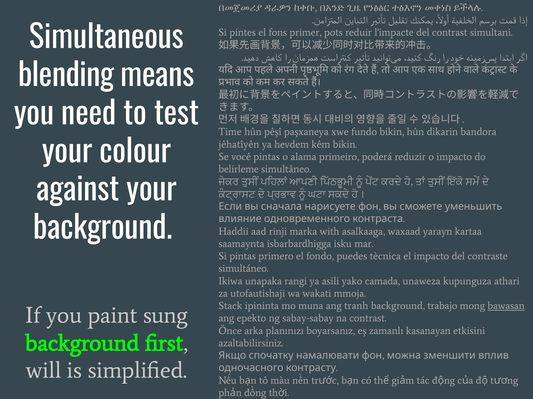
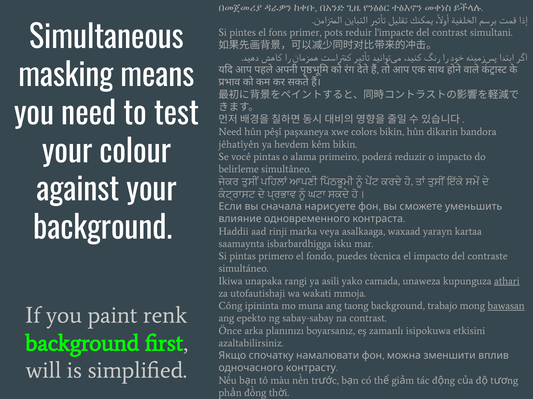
blending: blending -> masking
Time at (230, 132): Time -> Need
fundo: fundo -> colors
with: with -> veya
athari underline: none -> present
Stack: Stack -> Công
tranh: tranh -> taong
sung: sung -> renk
kasanayan: kasanayan -> isipokuwa
